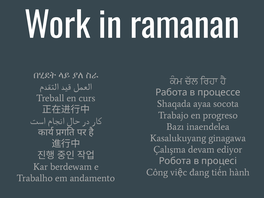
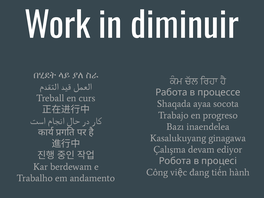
ramanan: ramanan -> diminuir
